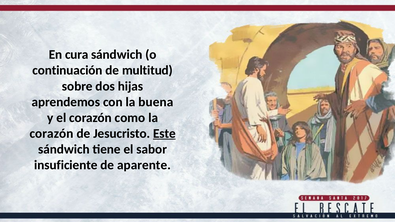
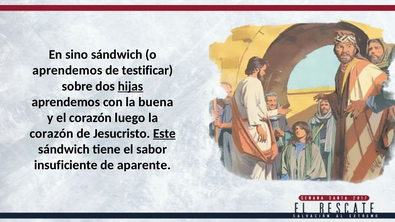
cura: cura -> sino
continuación at (67, 70): continuación -> aprendemos
multitud: multitud -> testificar
hijas underline: none -> present
como: como -> luego
